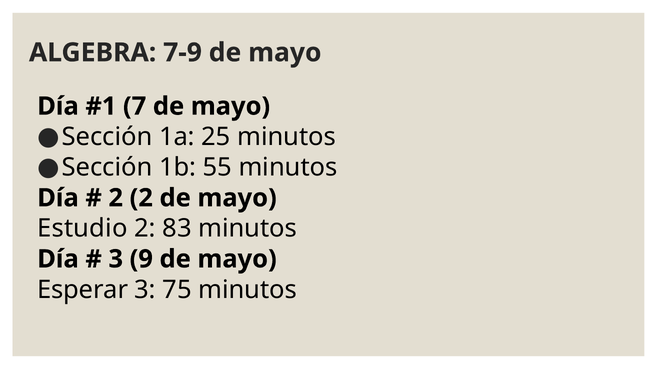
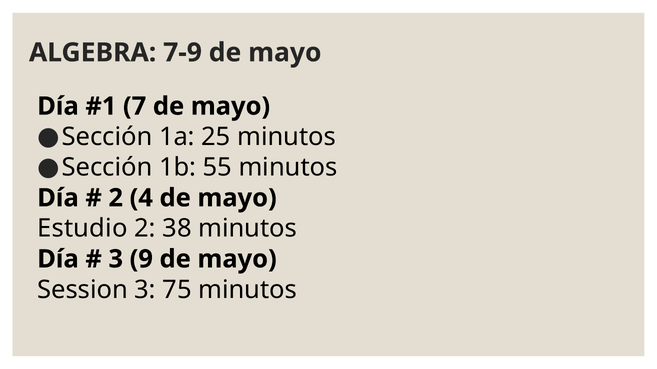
2 2: 2 -> 4
83: 83 -> 38
Esperar: Esperar -> Session
